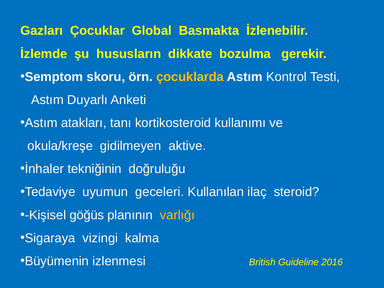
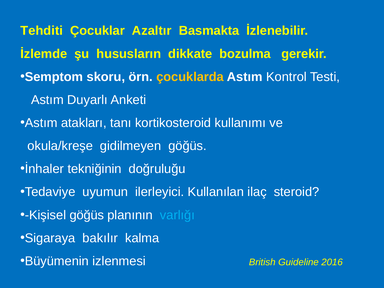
Gazları: Gazları -> Tehditi
Global: Global -> Azaltır
gidilmeyen aktive: aktive -> göğüs
geceleri: geceleri -> ilerleyici
varlığı colour: yellow -> light blue
vizingi: vizingi -> bakılır
